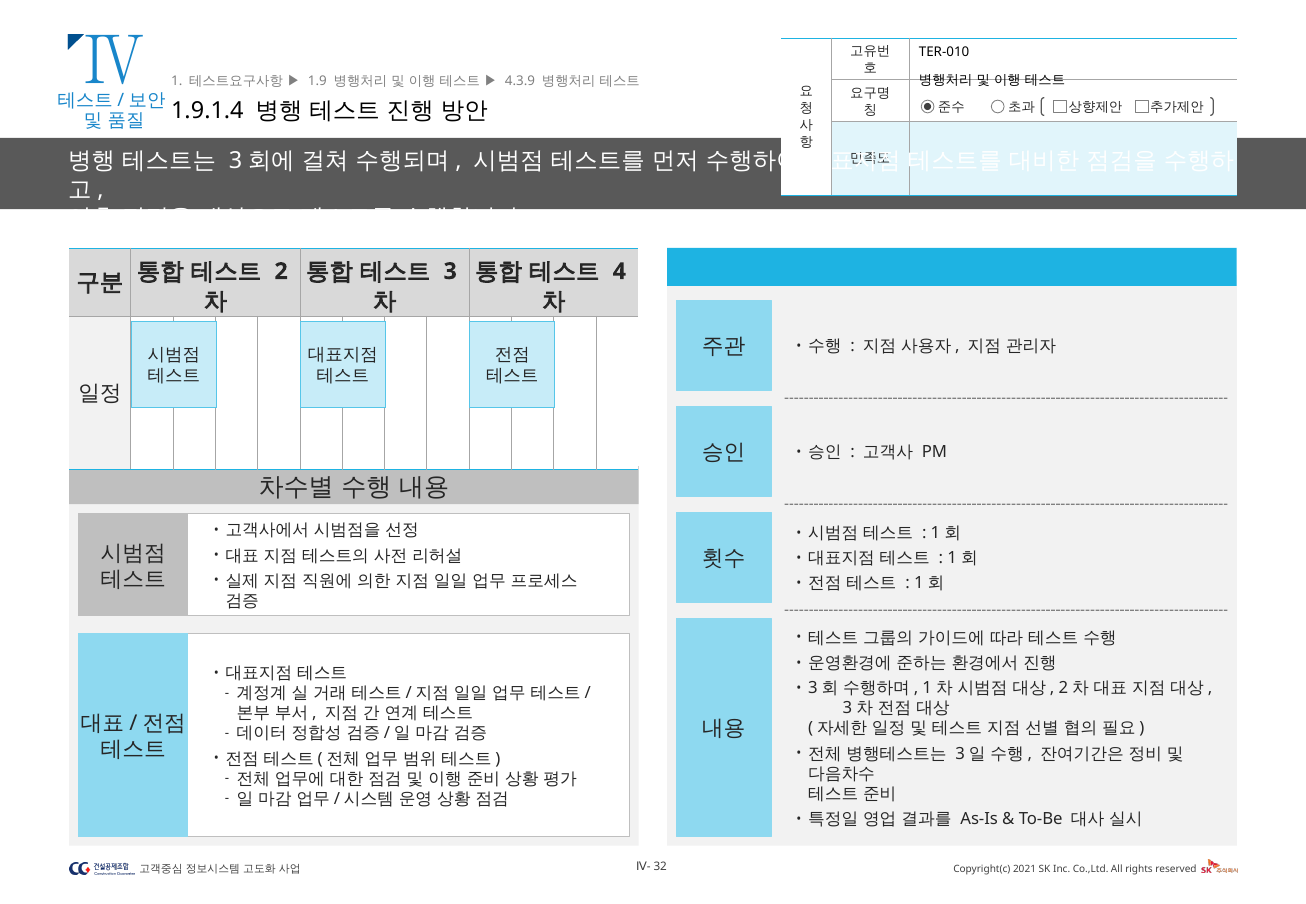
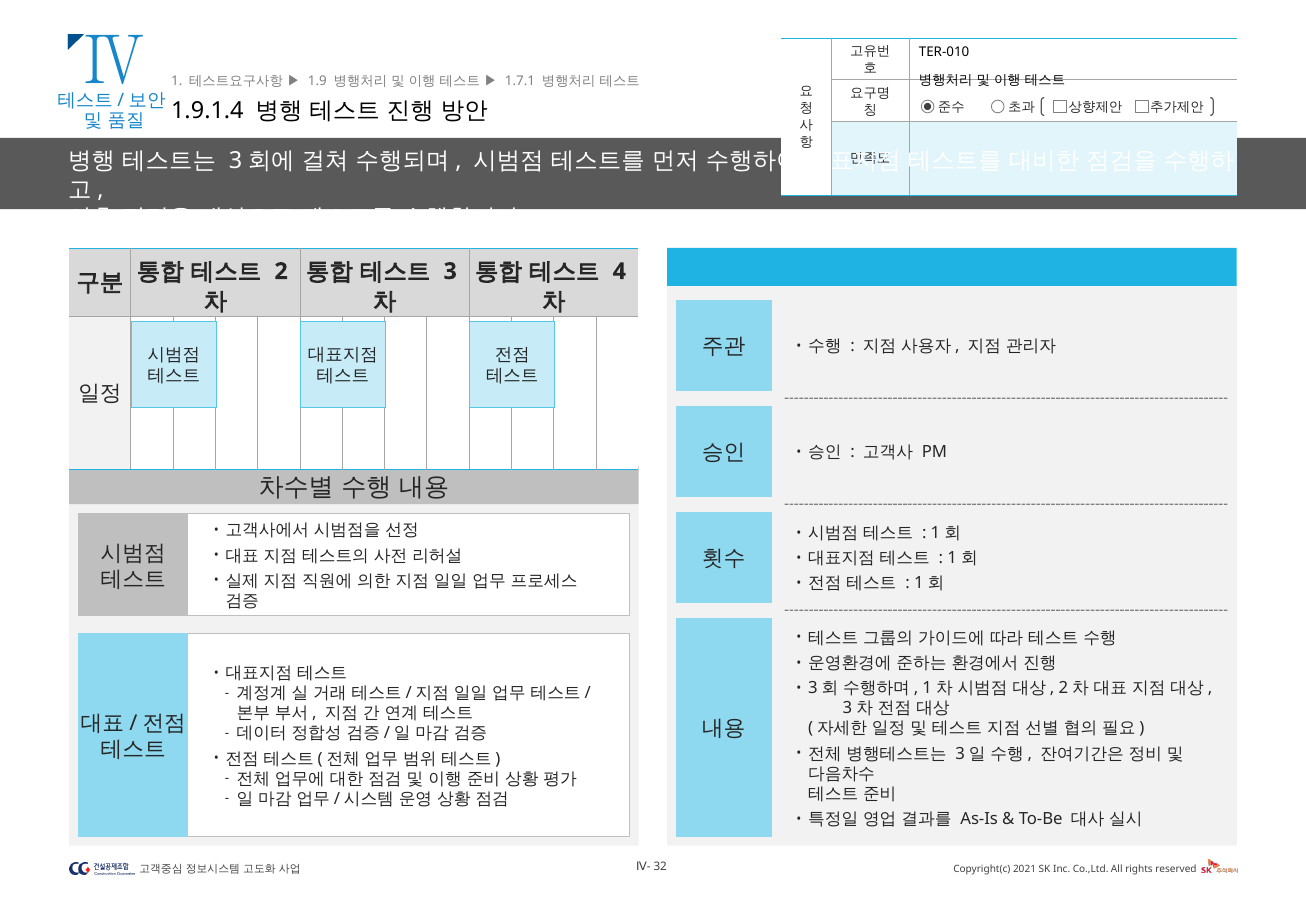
4.3.9: 4.3.9 -> 1.7.1
